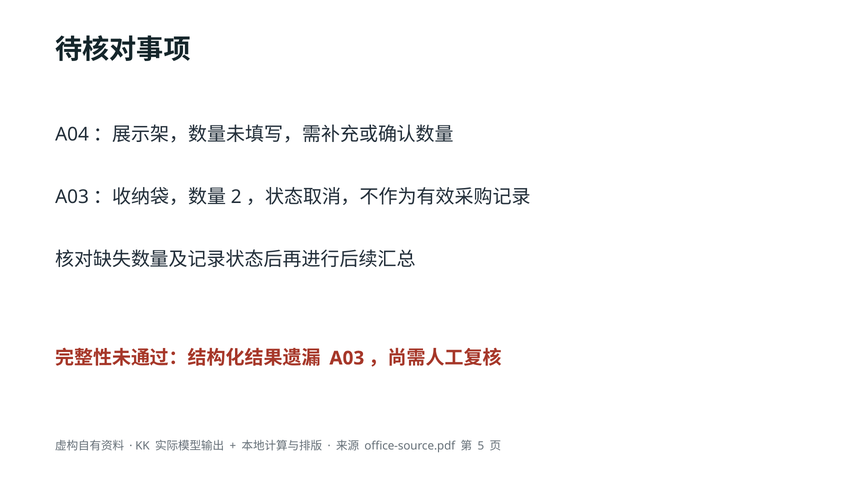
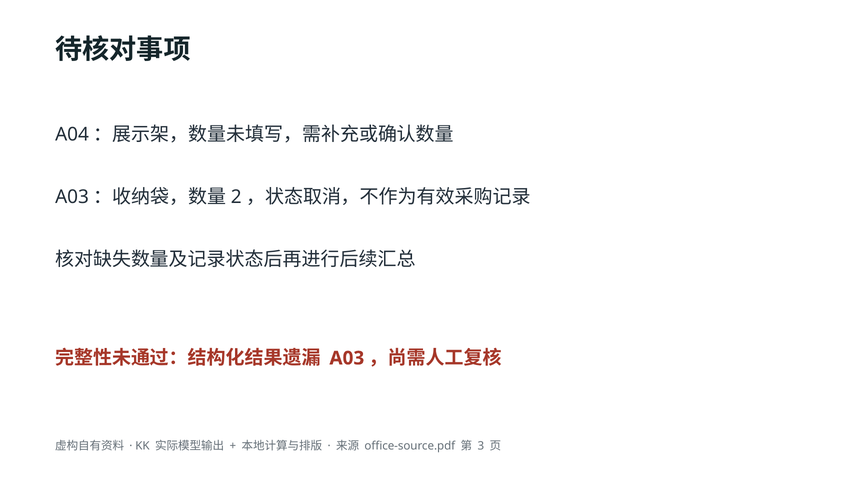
5: 5 -> 3
